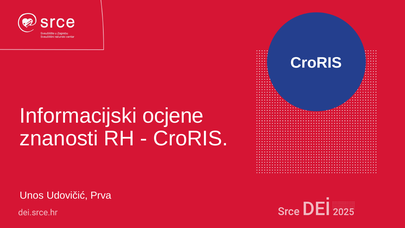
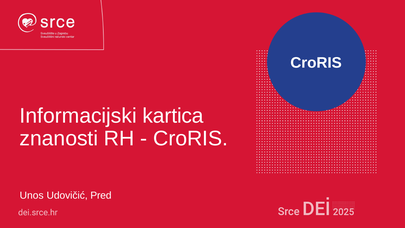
ocjene: ocjene -> kartica
Prva: Prva -> Pred
